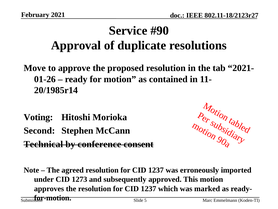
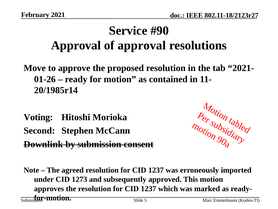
of duplicate: duplicate -> approval
Technical: Technical -> Downlink
by conference: conference -> submission
